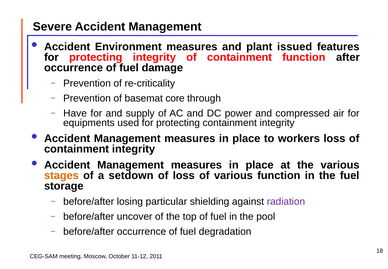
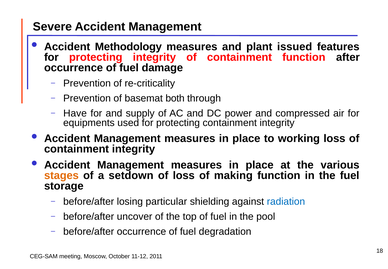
Environment: Environment -> Methodology
core: core -> both
workers: workers -> working
of various: various -> making
radiation colour: purple -> blue
